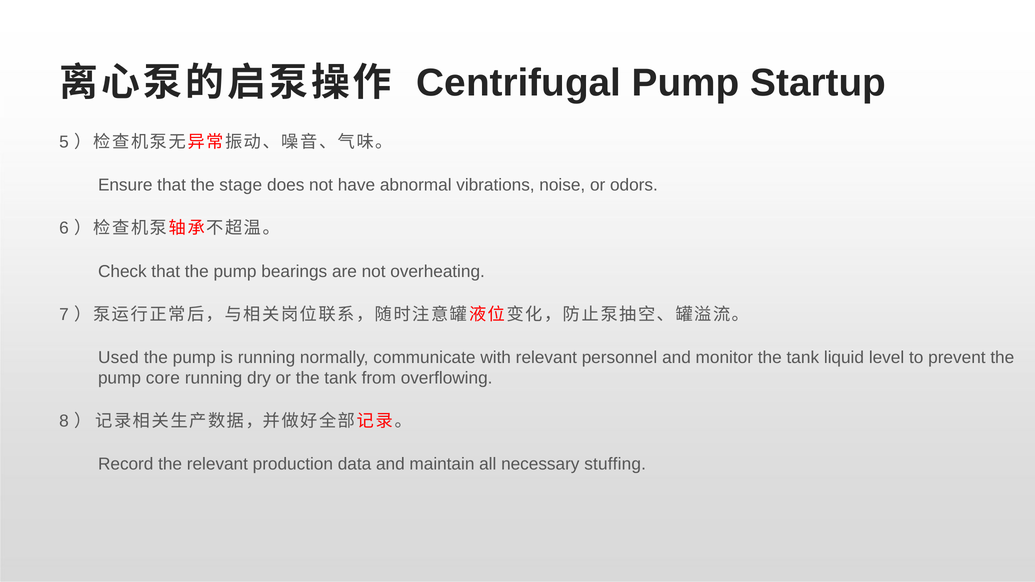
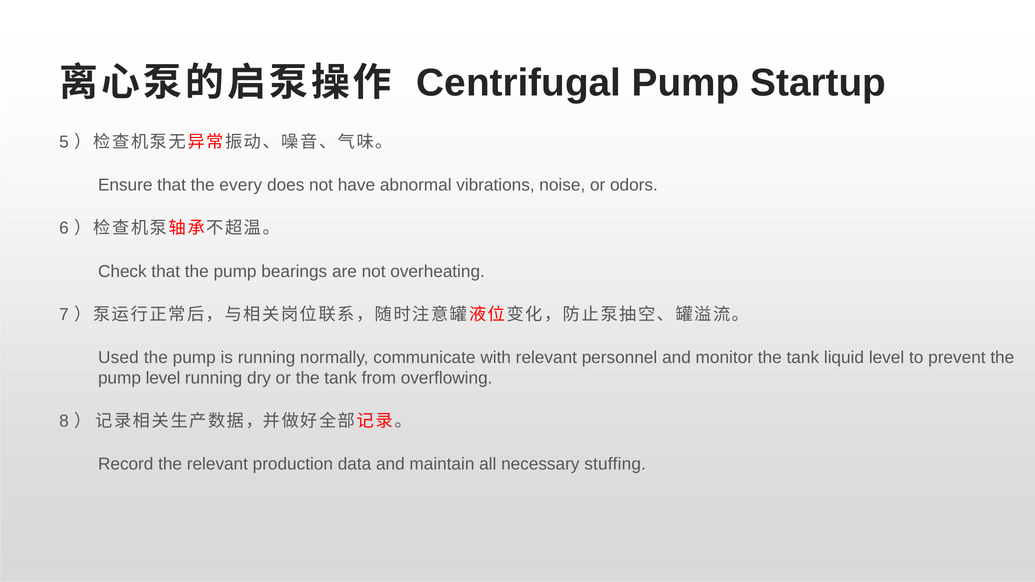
stage: stage -> every
pump core: core -> level
